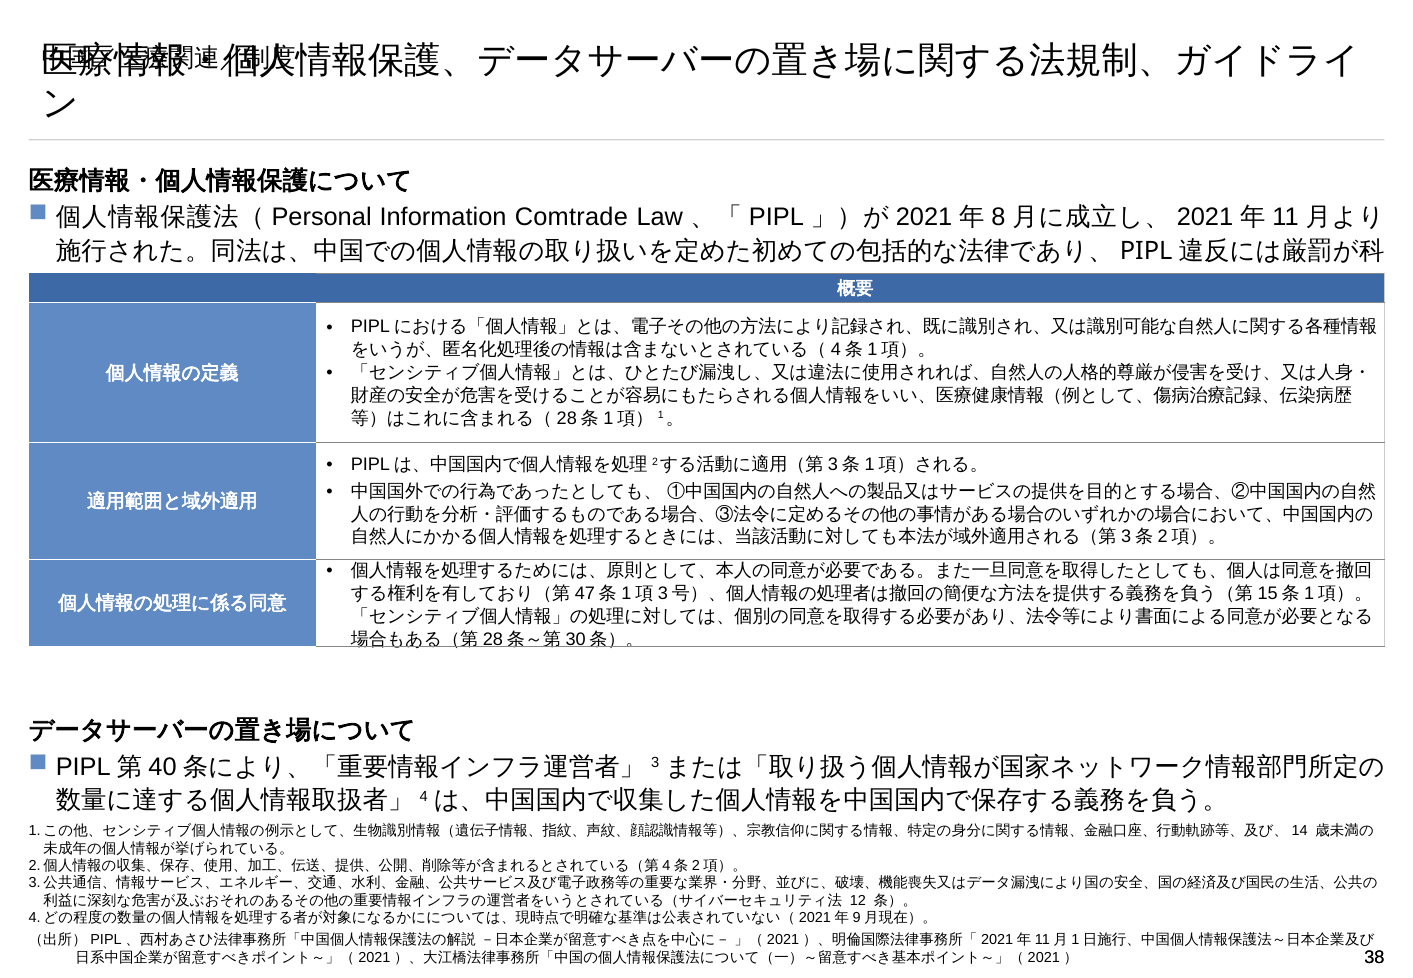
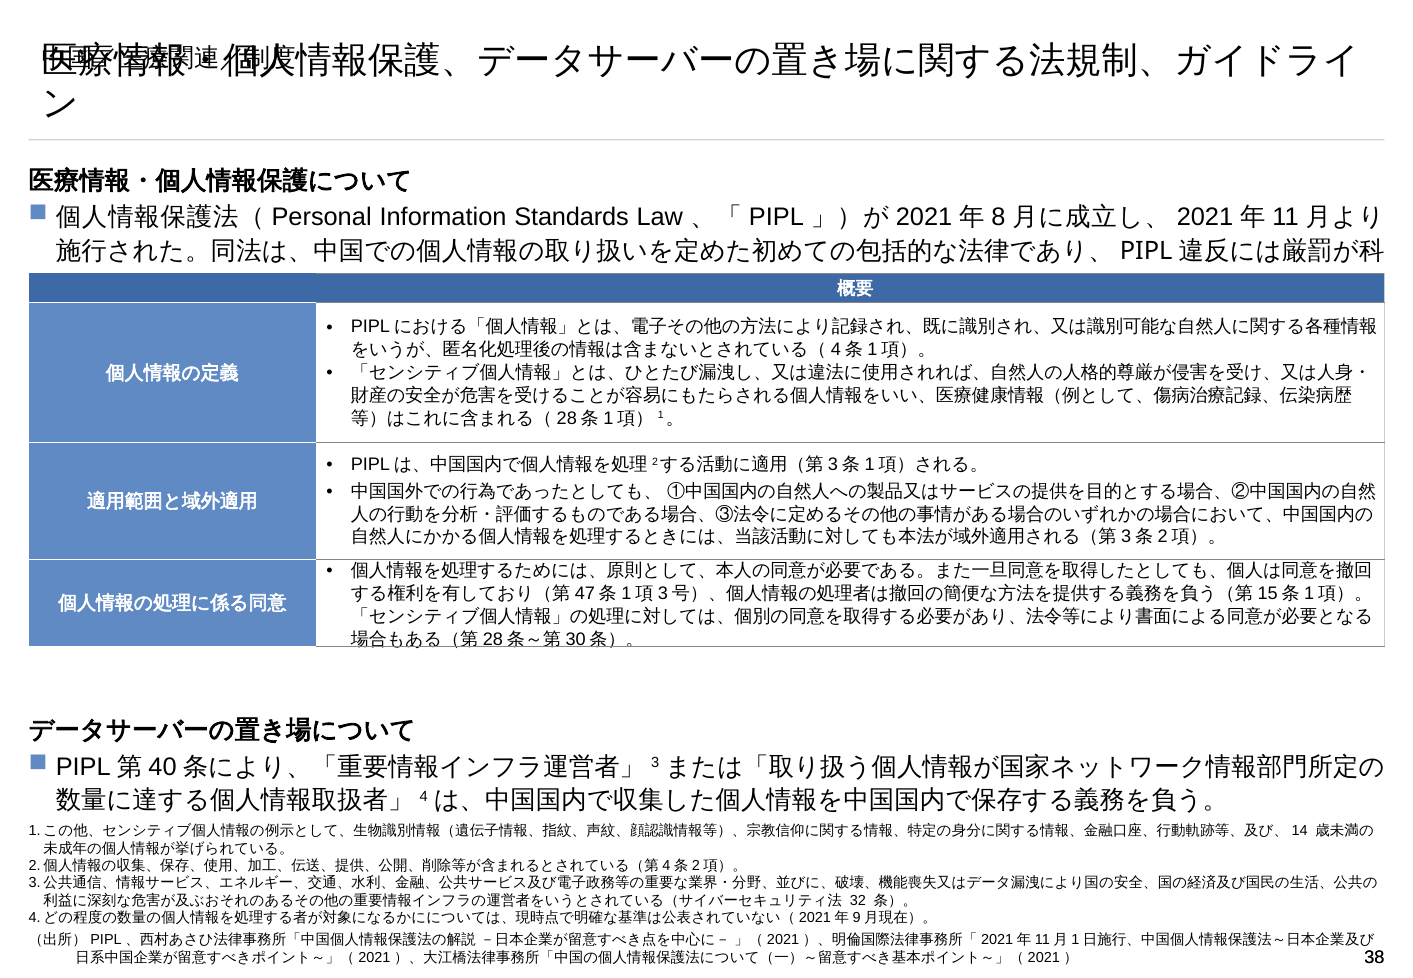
Comtrade: Comtrade -> Standards
12: 12 -> 32
